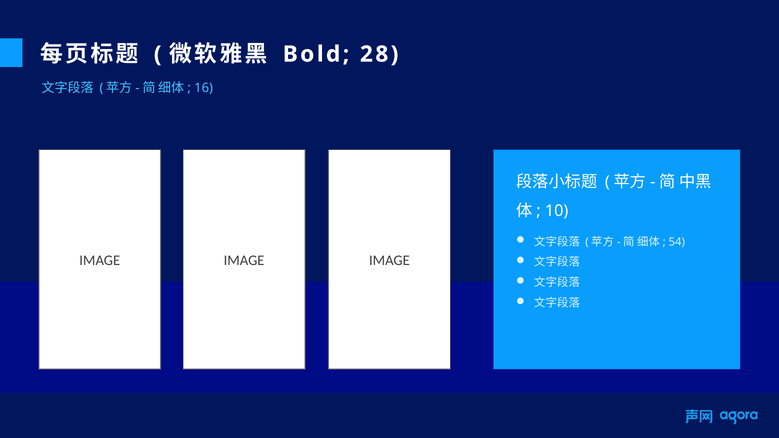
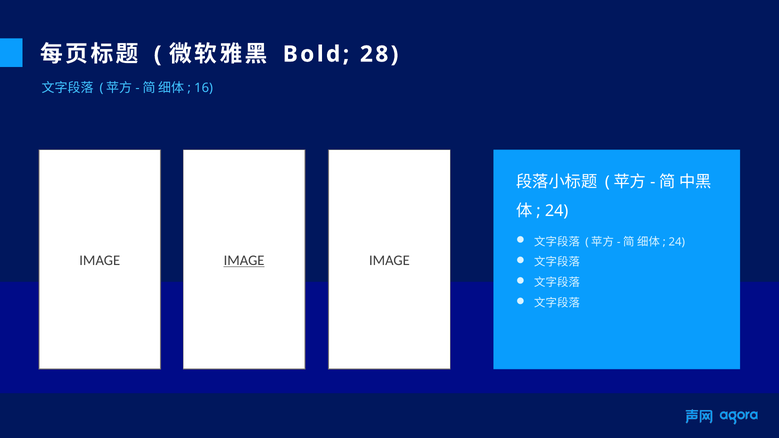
10 at (557, 211): 10 -> 24
54 at (677, 242): 54 -> 24
IMAGE at (244, 261) underline: none -> present
